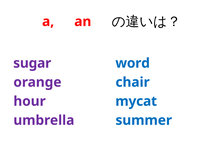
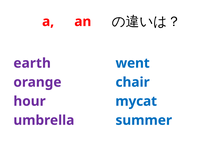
sugar: sugar -> earth
word: word -> went
